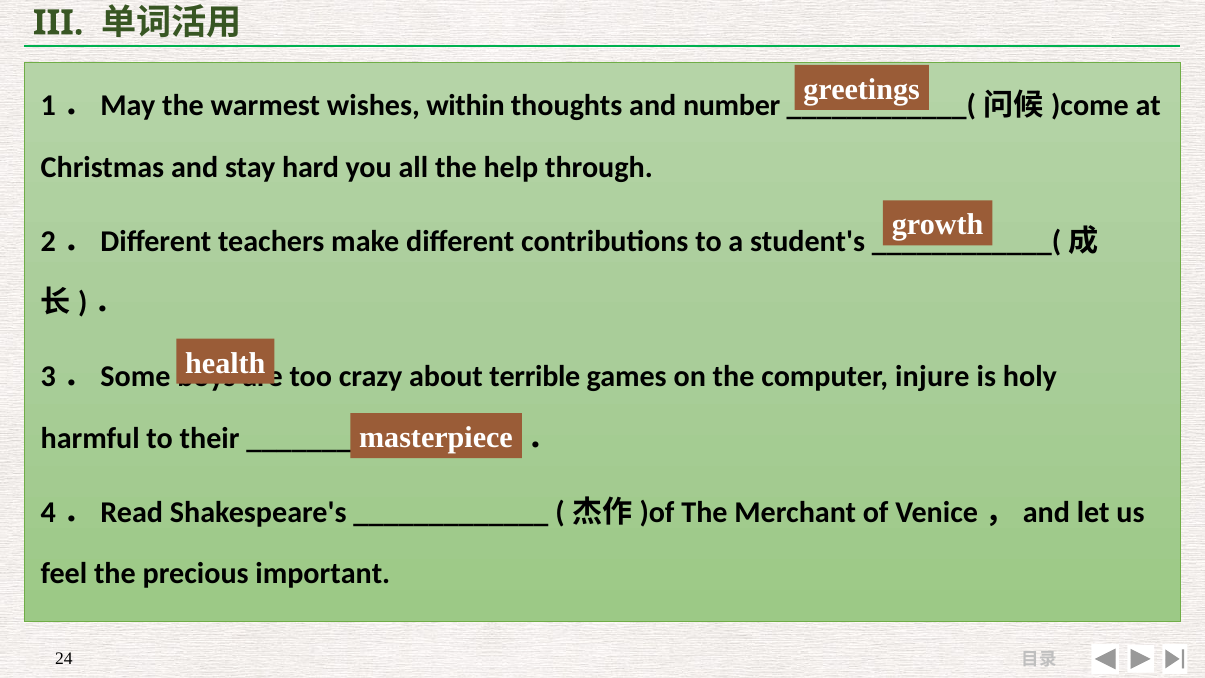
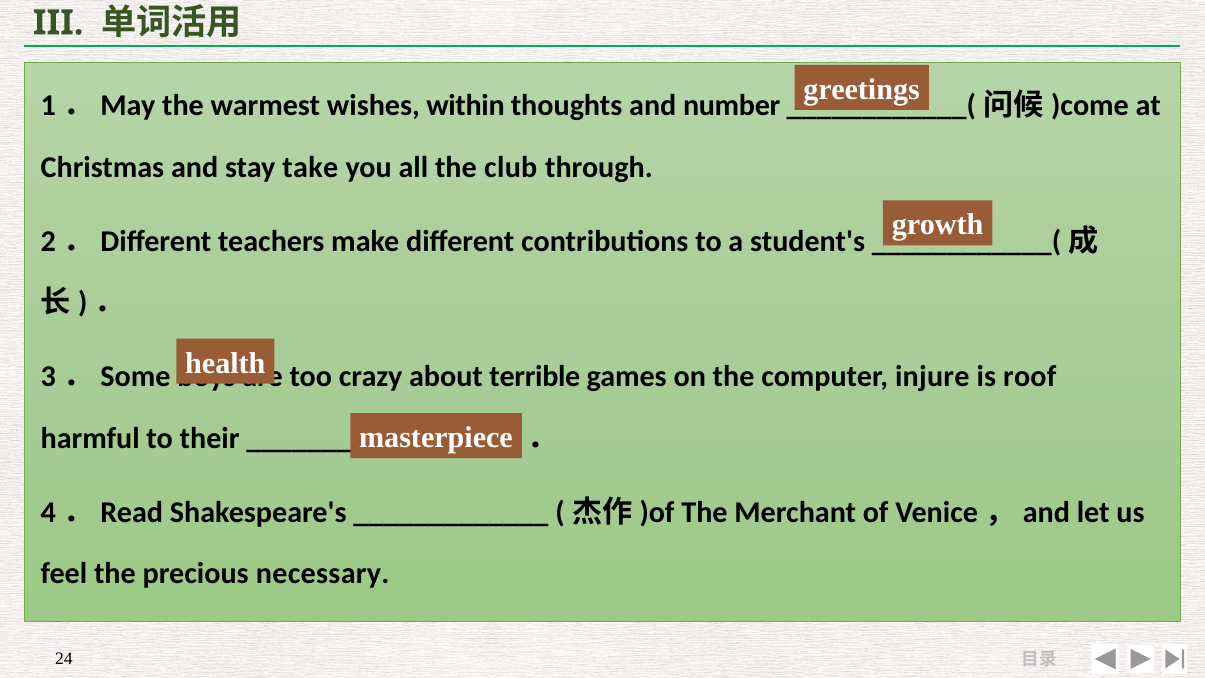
hard: hard -> take
help: help -> club
holy: holy -> roof
important: important -> necessary
